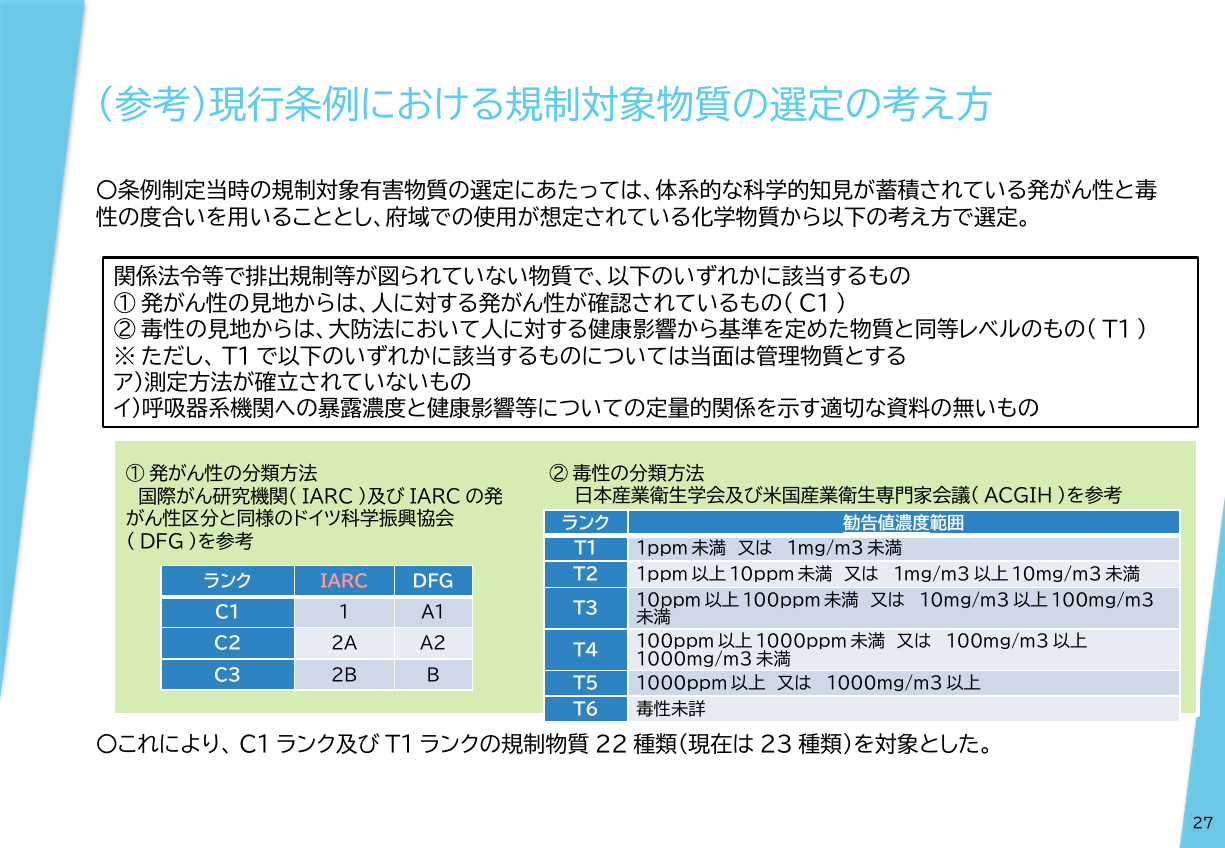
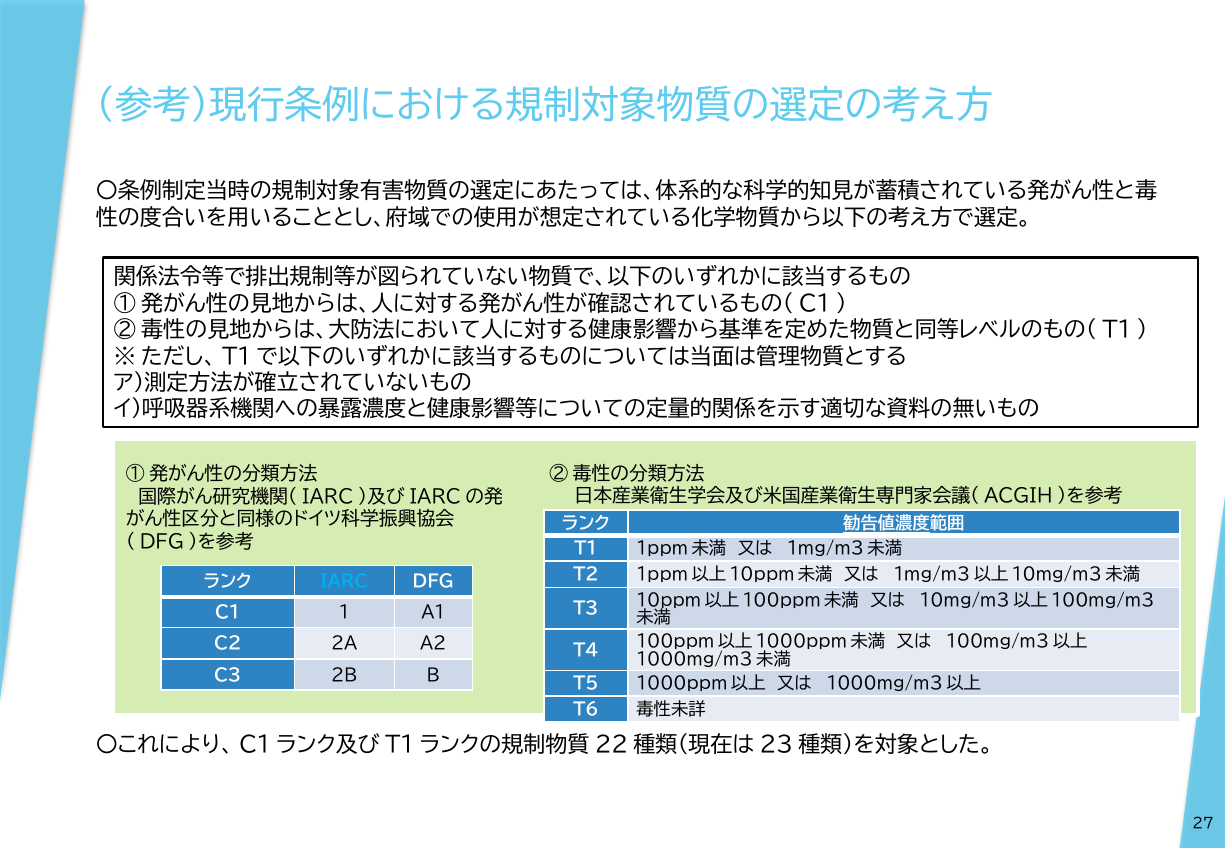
IARC colour: pink -> light blue
